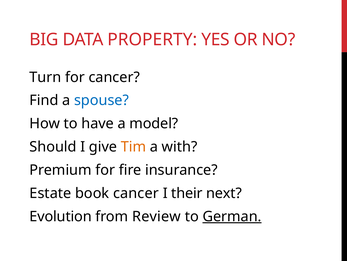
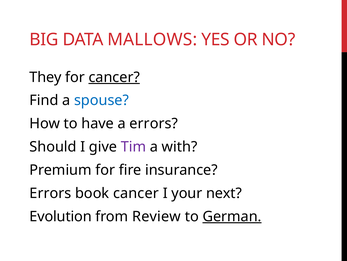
PROPERTY: PROPERTY -> MALLOWS
Turn: Turn -> They
cancer at (114, 77) underline: none -> present
a model: model -> errors
Tim colour: orange -> purple
Estate at (50, 193): Estate -> Errors
their: their -> your
